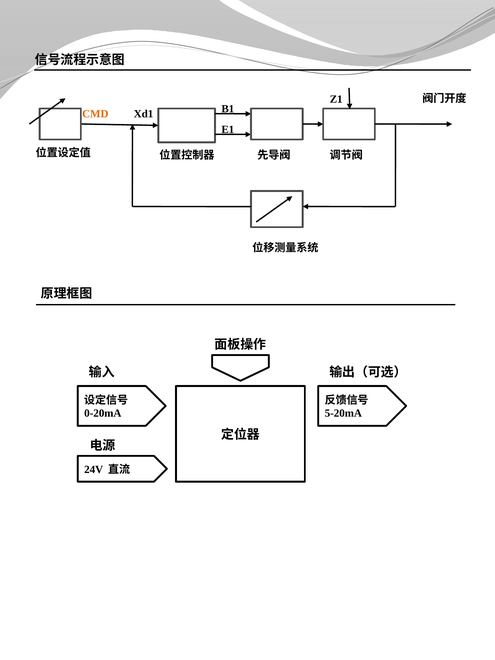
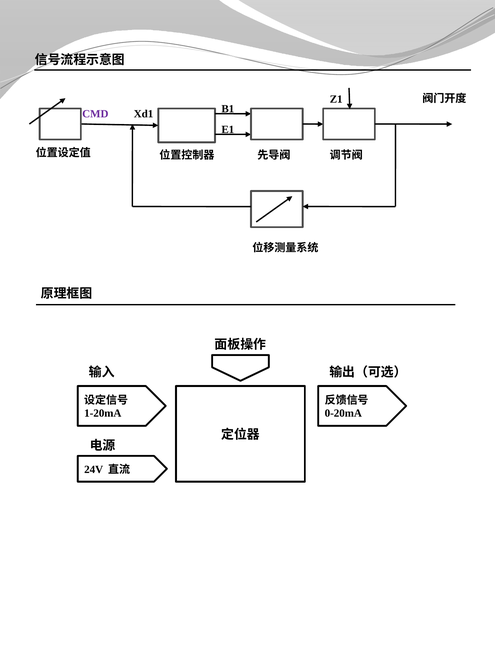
CMD colour: orange -> purple
0-20mA: 0-20mA -> 1-20mA
5-20mA: 5-20mA -> 0-20mA
